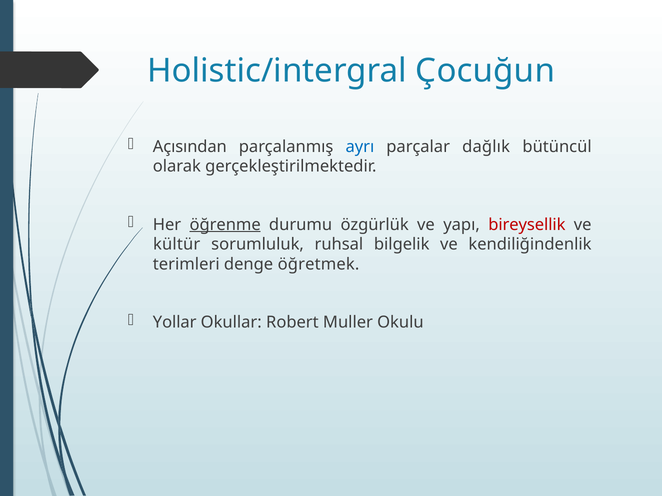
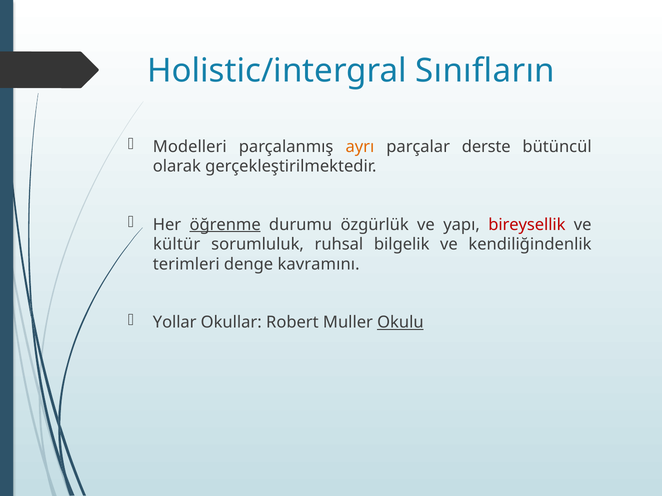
Çocuğun: Çocuğun -> Sınıfların
Açısından: Açısından -> Modelleri
ayrı colour: blue -> orange
dağlık: dağlık -> derste
öğretmek: öğretmek -> kavramını
Okulu underline: none -> present
